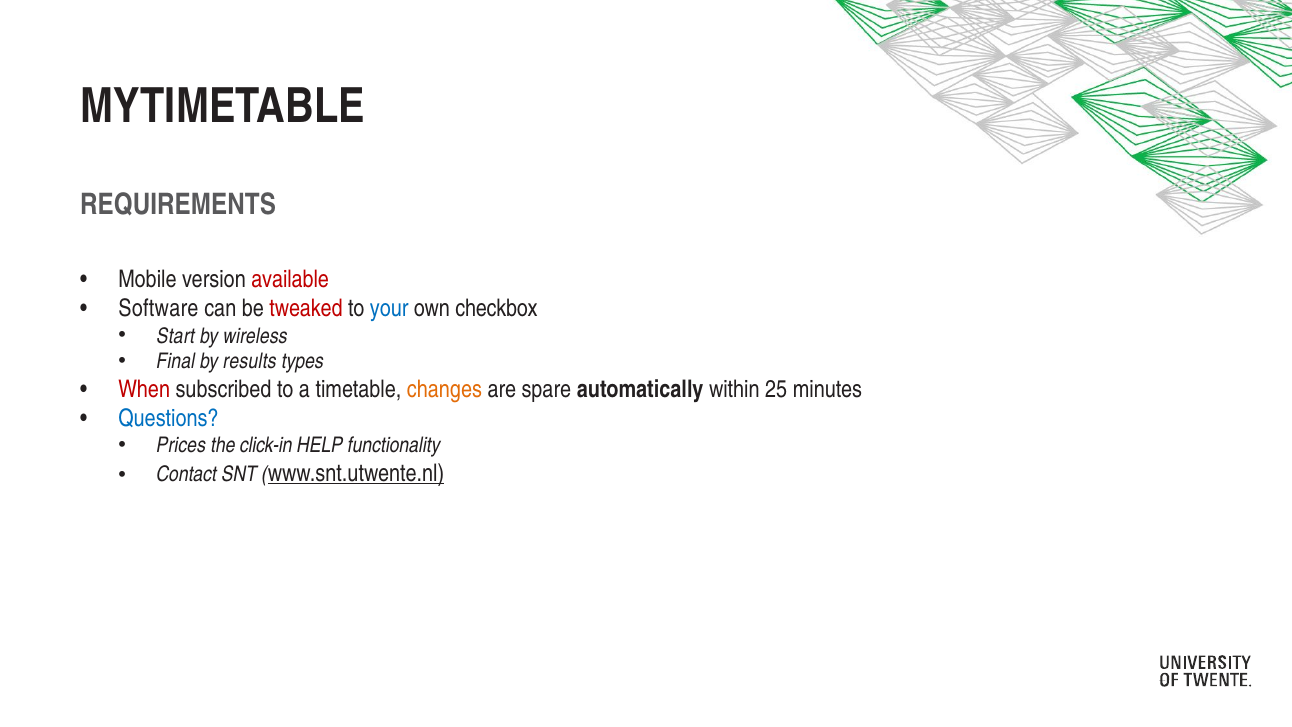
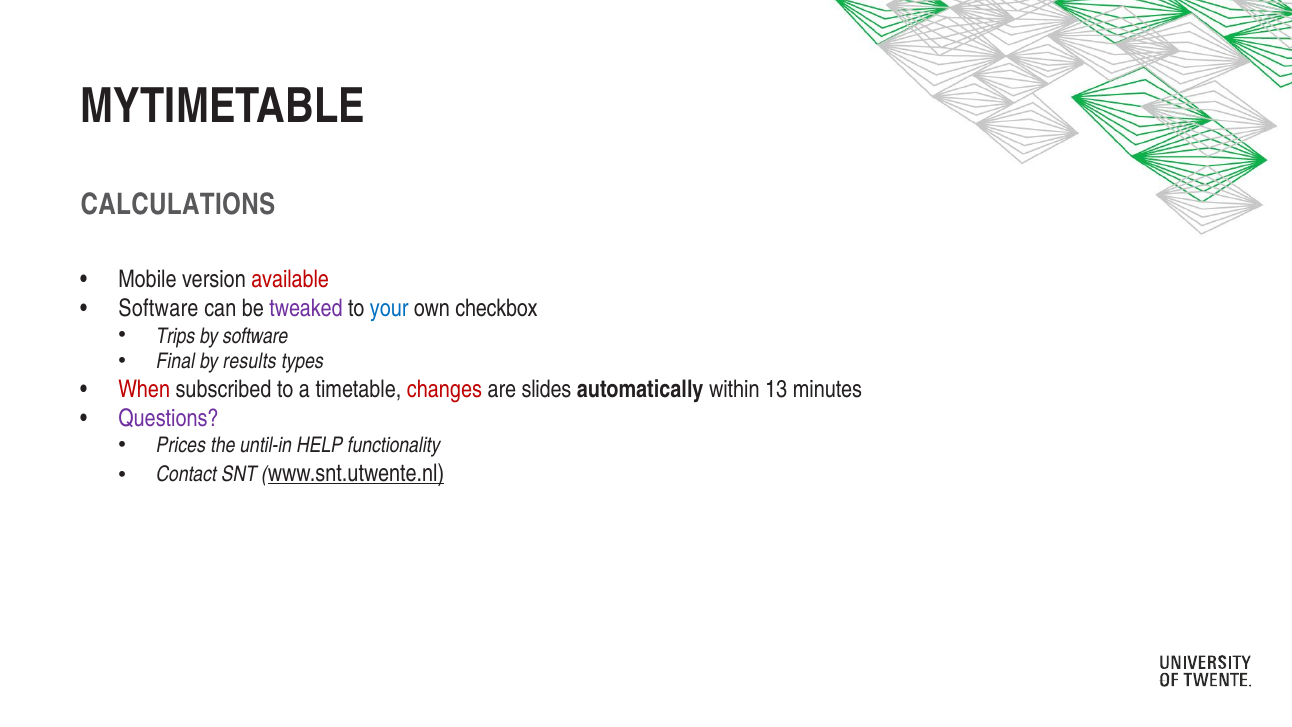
REQUIREMENTS: REQUIREMENTS -> CALCULATIONS
tweaked colour: red -> purple
Start: Start -> Trips
by wireless: wireless -> software
changes colour: orange -> red
spare: spare -> slides
25: 25 -> 13
Questions colour: blue -> purple
click-in: click-in -> until-in
